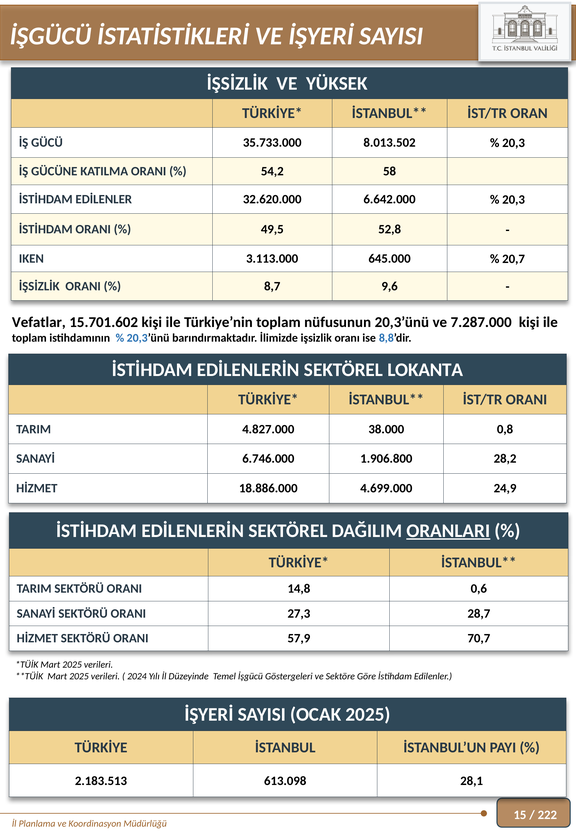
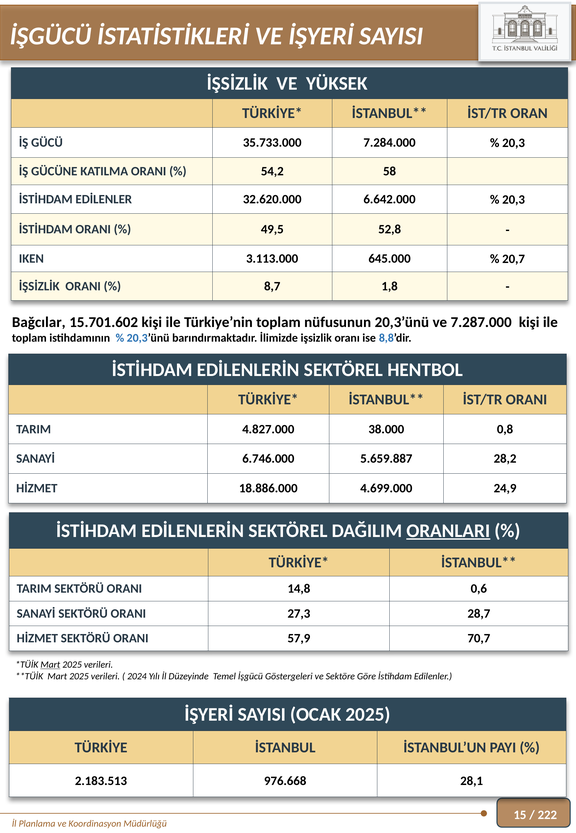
8.013.502: 8.013.502 -> 7.284.000
9,6: 9,6 -> 1,8
Vefatlar: Vefatlar -> Bağcılar
LOKANTA: LOKANTA -> HENTBOL
1.906.800: 1.906.800 -> 5.659.887
Mart at (50, 664) underline: none -> present
613.098: 613.098 -> 976.668
